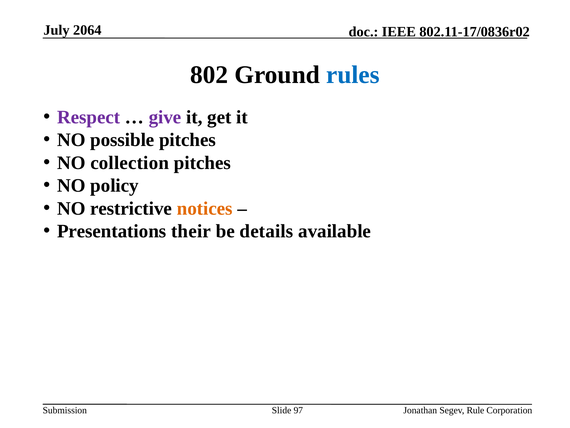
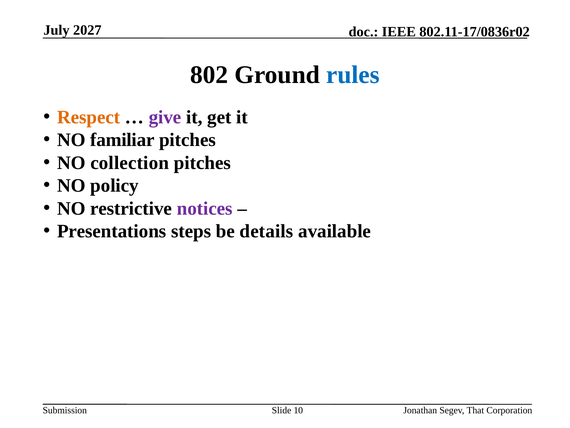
2064: 2064 -> 2027
Respect colour: purple -> orange
possible: possible -> familiar
notices colour: orange -> purple
their: their -> steps
97: 97 -> 10
Rule: Rule -> That
